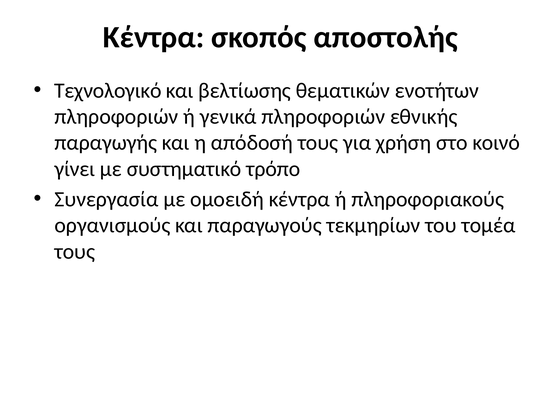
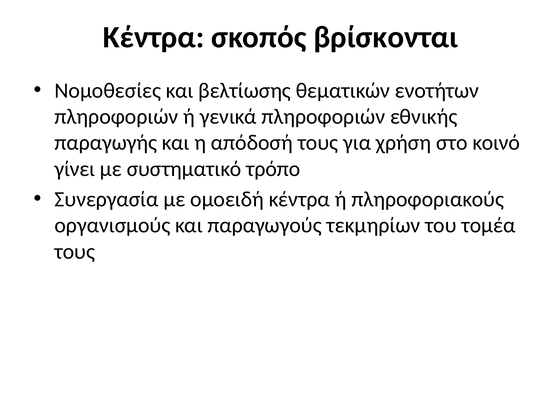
αποστολής: αποστολής -> βρίσκονται
Τεχνολογικό: Τεχνολογικό -> Νομοθεσίες
